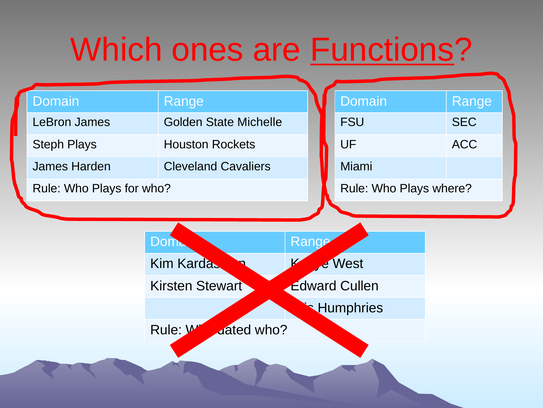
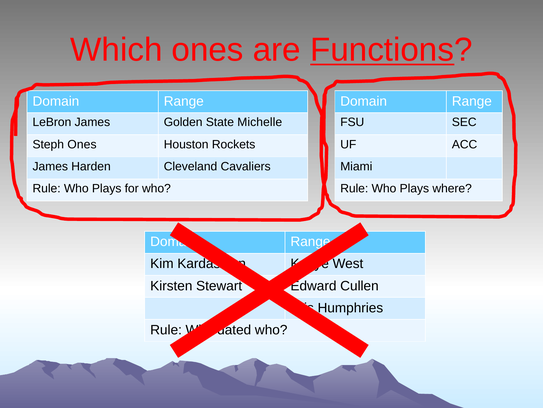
Steph Plays: Plays -> Ones
